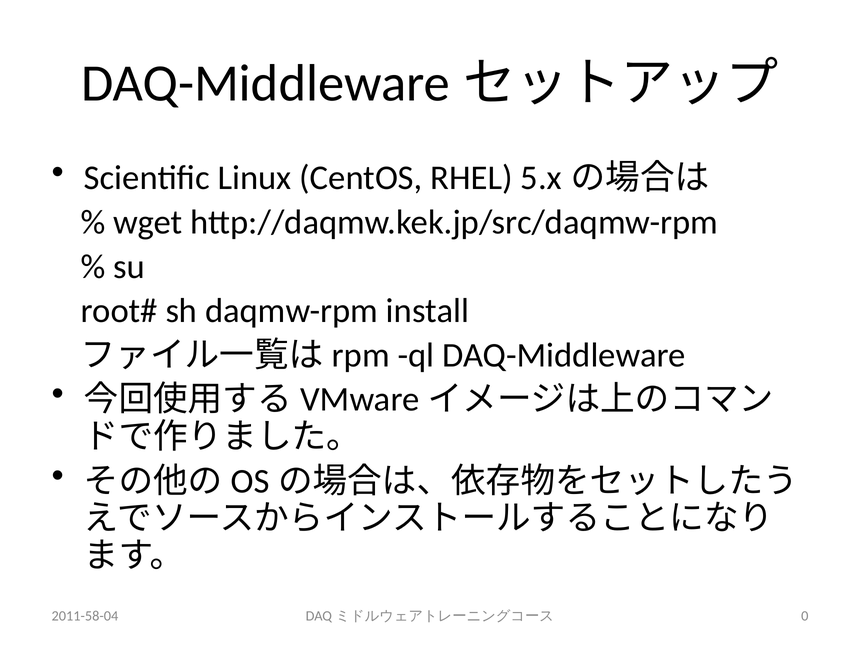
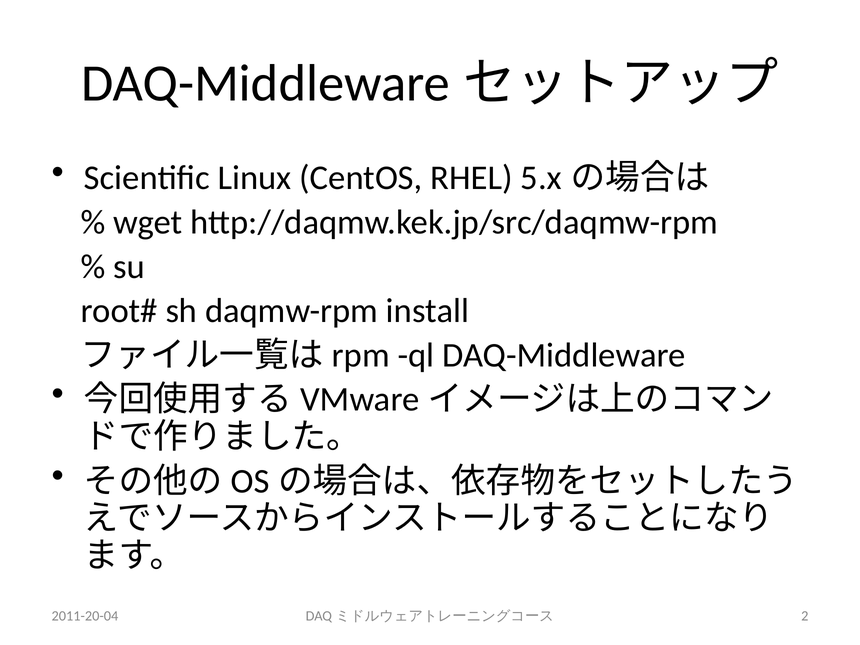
2011-58-04: 2011-58-04 -> 2011-20-04
0: 0 -> 2
